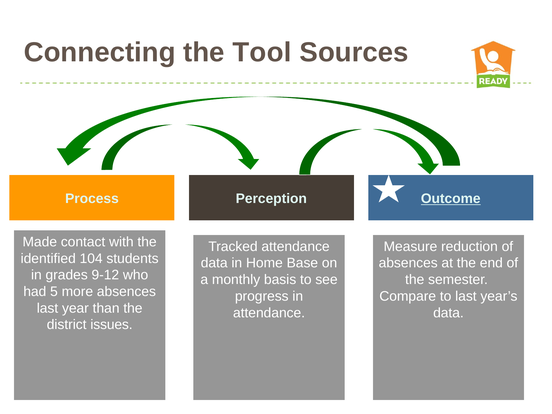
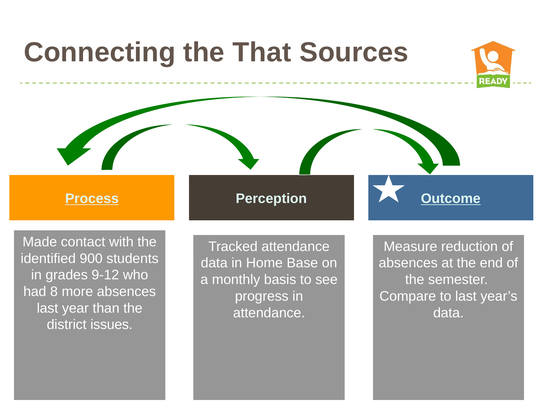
Tool: Tool -> That
Process underline: none -> present
104: 104 -> 900
5: 5 -> 8
